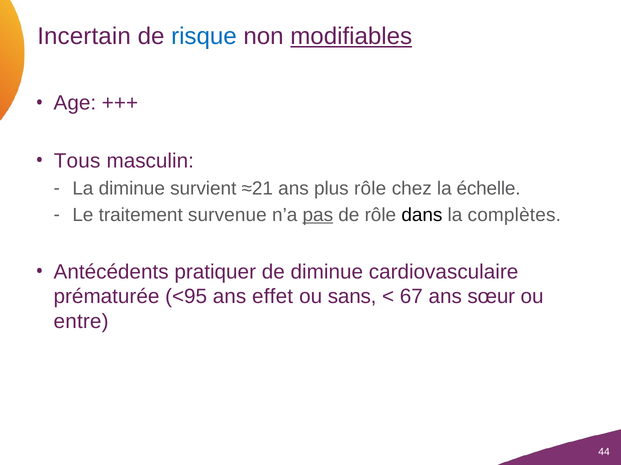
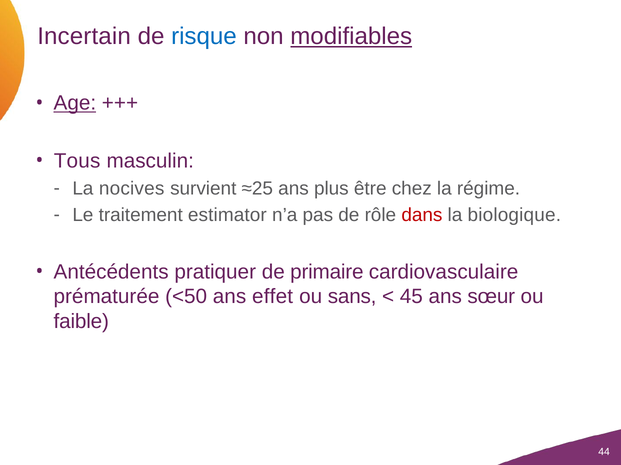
Age underline: none -> present
La diminue: diminue -> nocives
≈21: ≈21 -> ≈25
plus rôle: rôle -> être
échelle: échelle -> régime
survenue: survenue -> estimator
pas underline: present -> none
dans colour: black -> red
complètes: complètes -> biologique
de diminue: diminue -> primaire
<95: <95 -> <50
67: 67 -> 45
entre: entre -> faible
